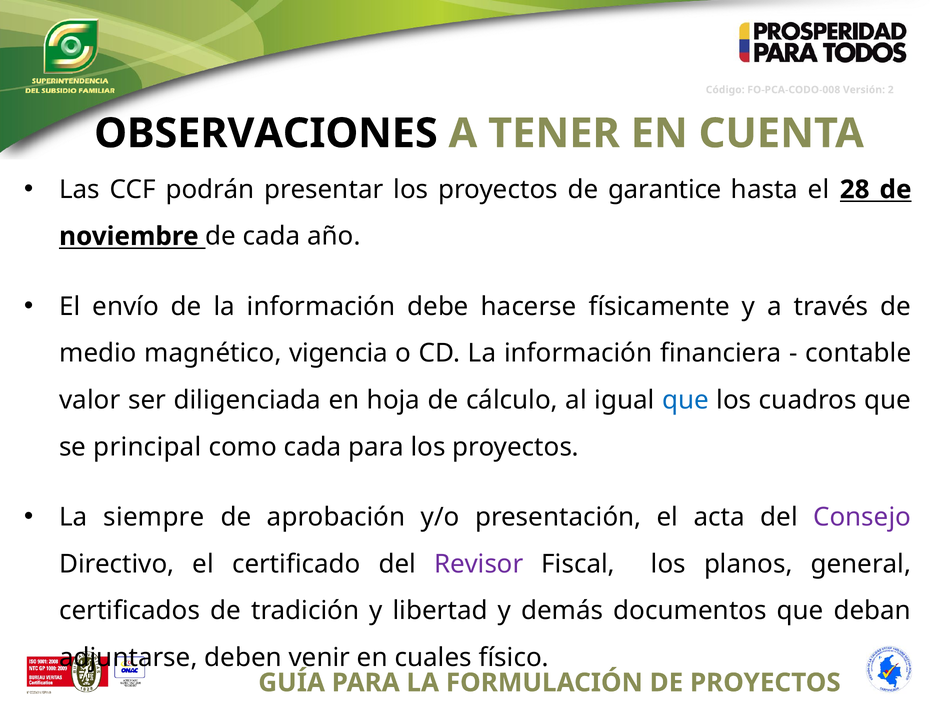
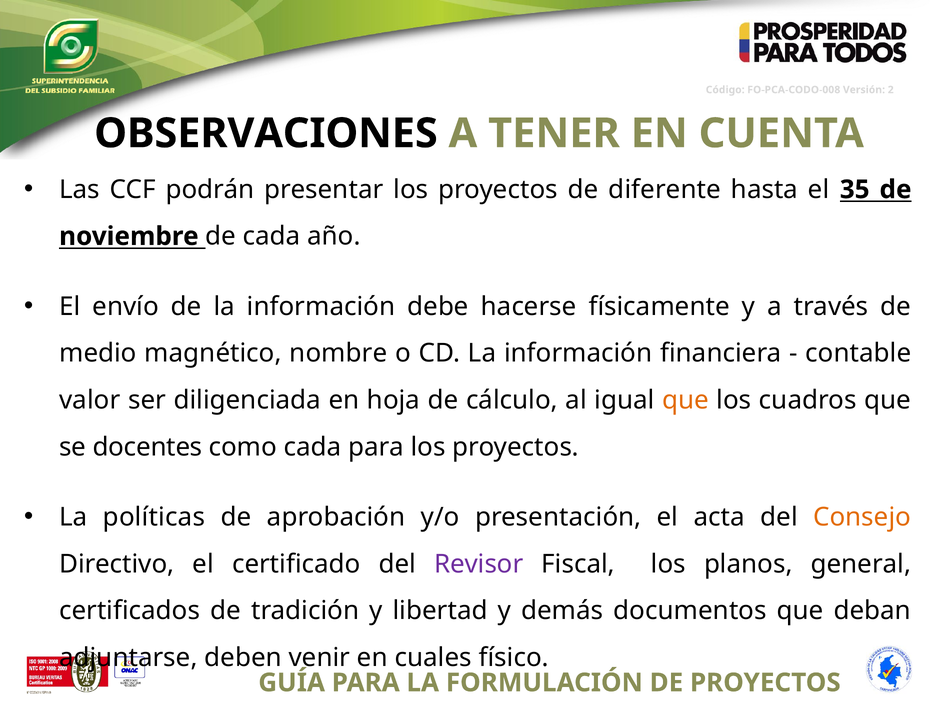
garantice: garantice -> diferente
28: 28 -> 35
vigencia: vigencia -> nombre
que at (685, 400) colour: blue -> orange
principal: principal -> docentes
siempre: siempre -> políticas
Consejo colour: purple -> orange
